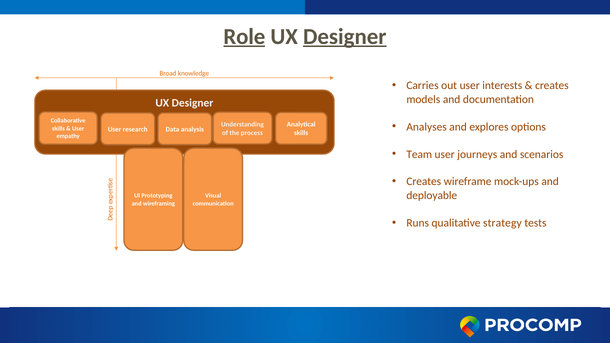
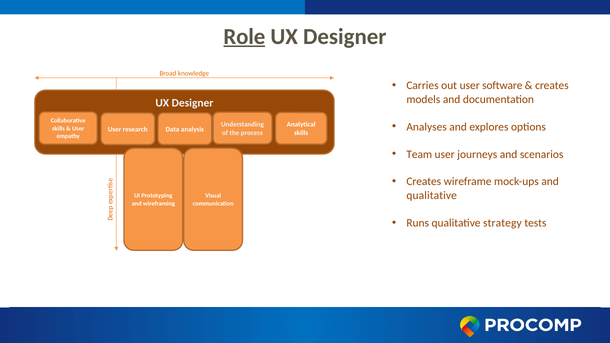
Designer at (345, 37) underline: present -> none
interests: interests -> software
deployable at (432, 196): deployable -> qualitative
